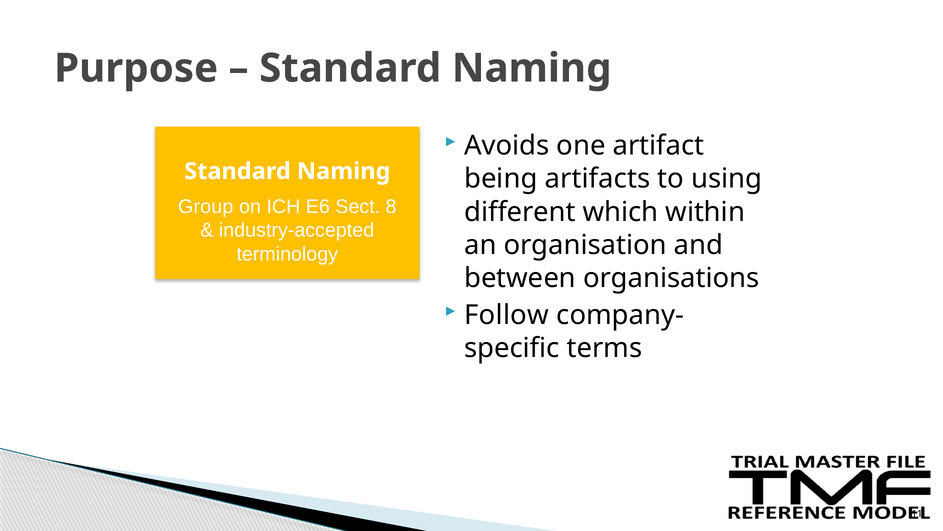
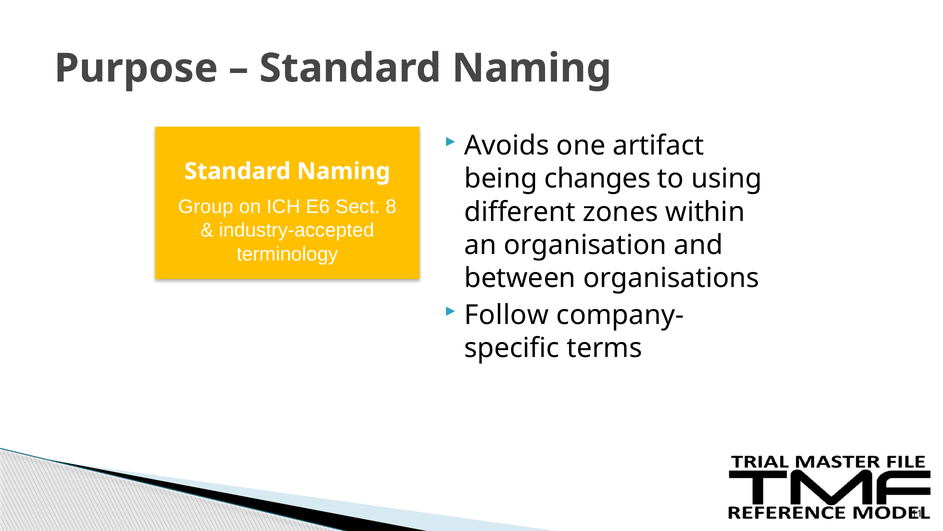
artifacts: artifacts -> changes
which: which -> zones
